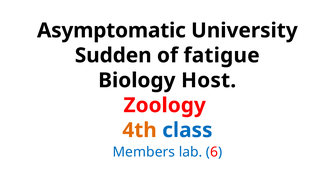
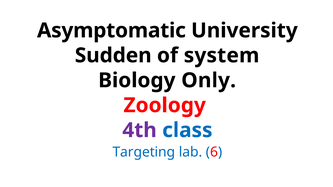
fatigue: fatigue -> system
Host: Host -> Only
4th colour: orange -> purple
Members: Members -> Targeting
